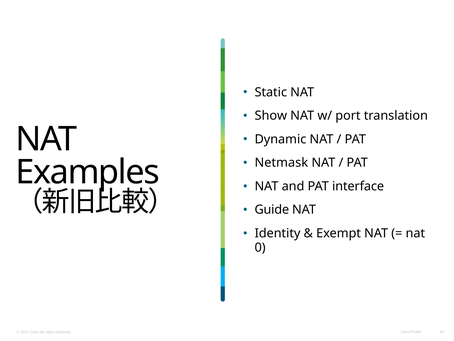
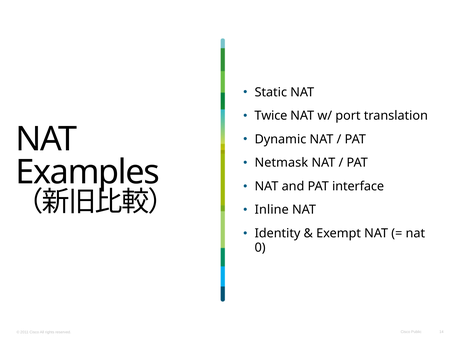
Show: Show -> Twice
Guide: Guide -> Inline
